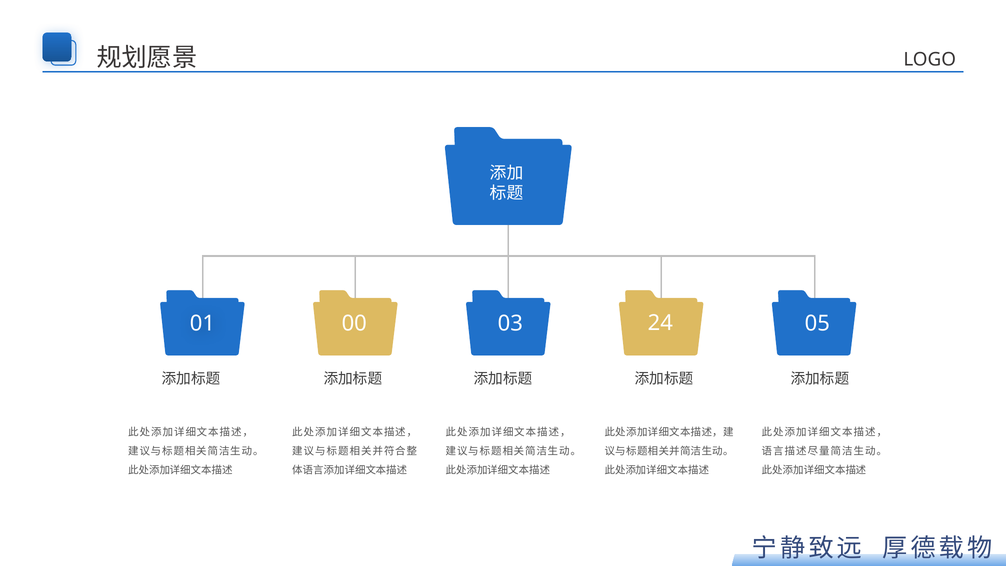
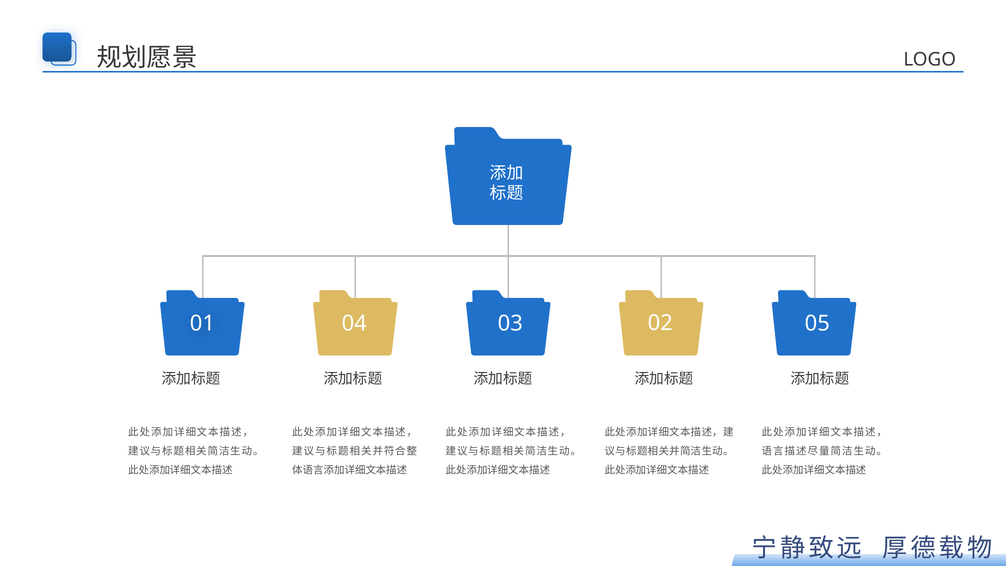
00: 00 -> 04
24: 24 -> 02
